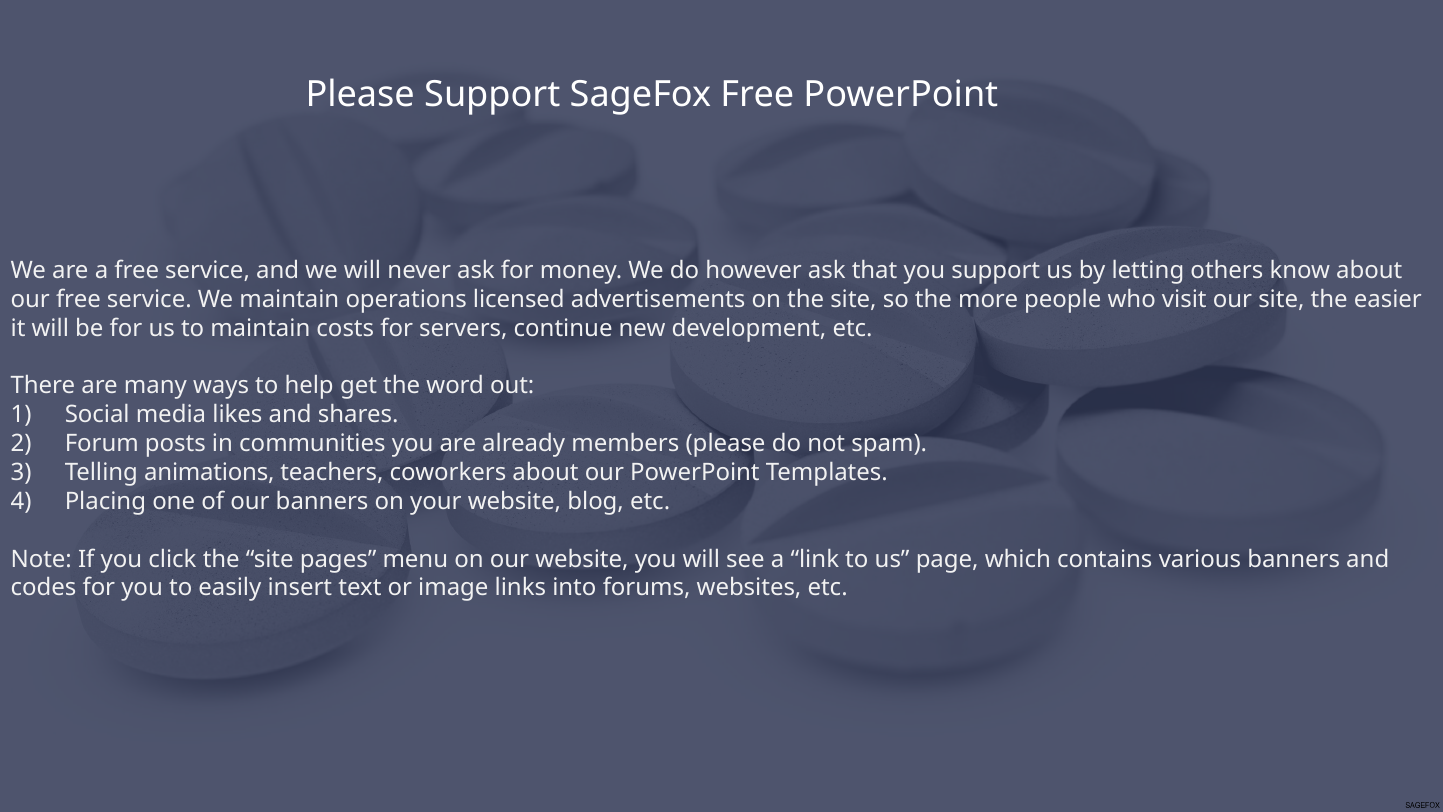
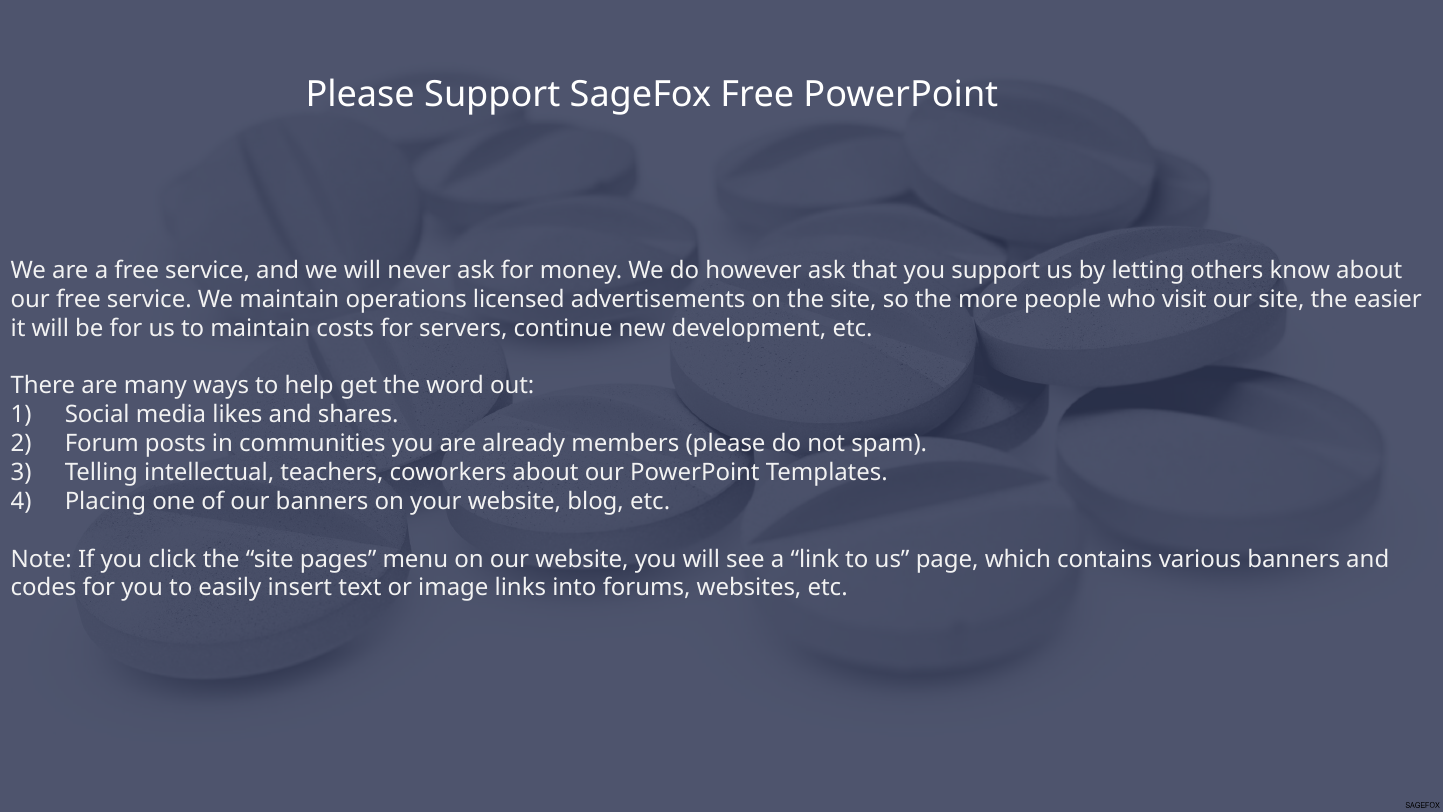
animations: animations -> intellectual
